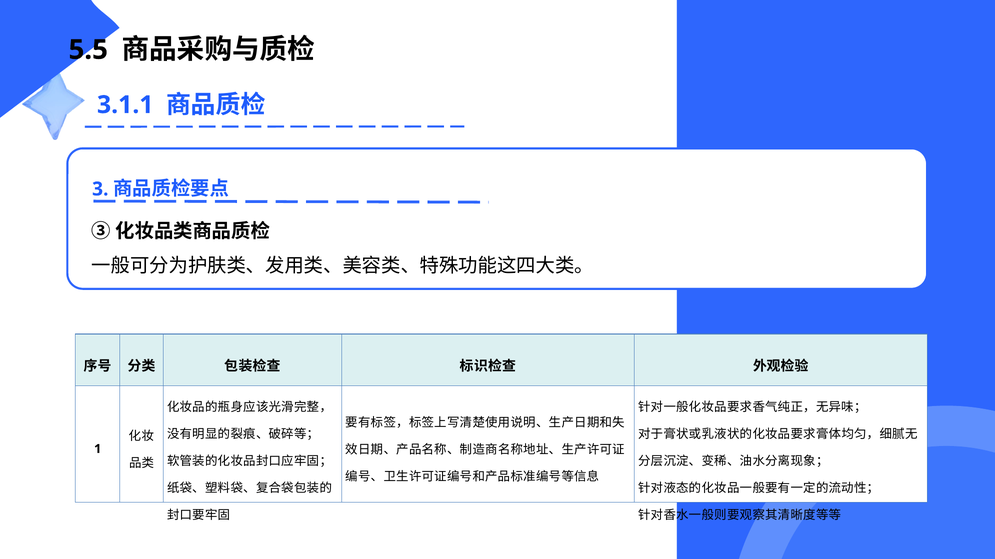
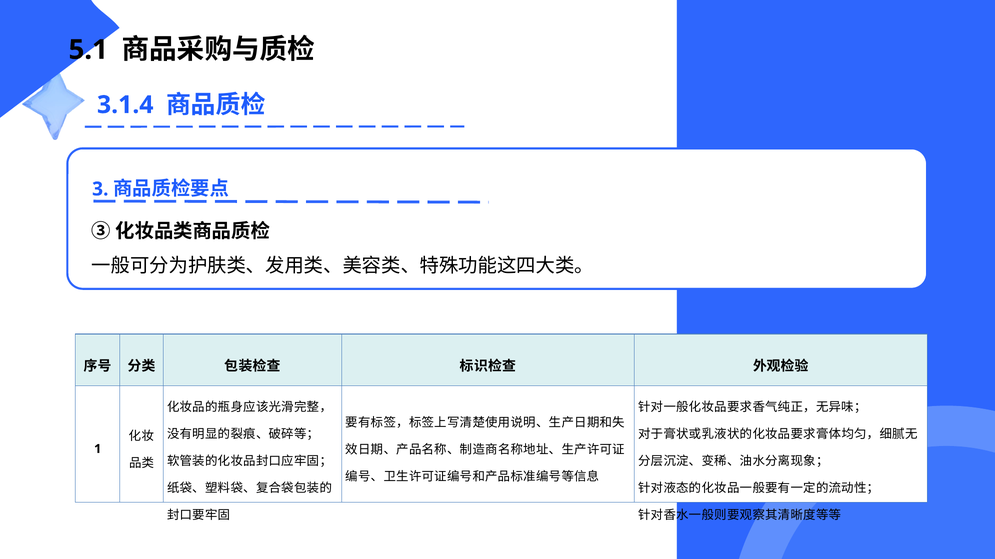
5.5: 5.5 -> 5.1
3.1.1: 3.1.1 -> 3.1.4
